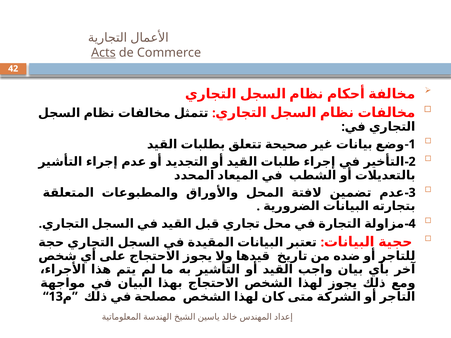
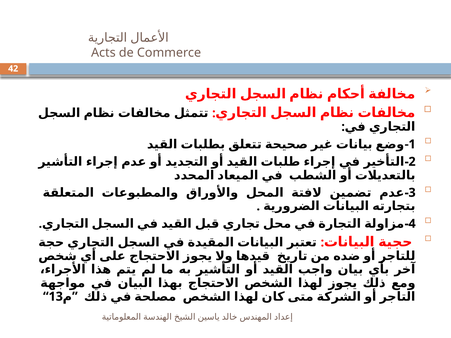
Acts underline: present -> none
